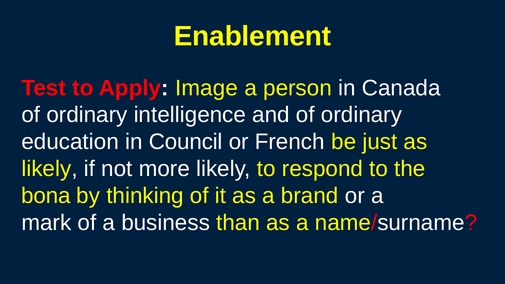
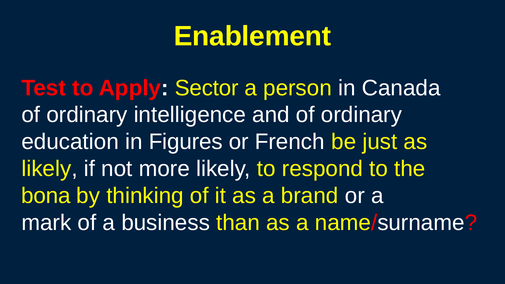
Image: Image -> Sector
Council: Council -> Figures
